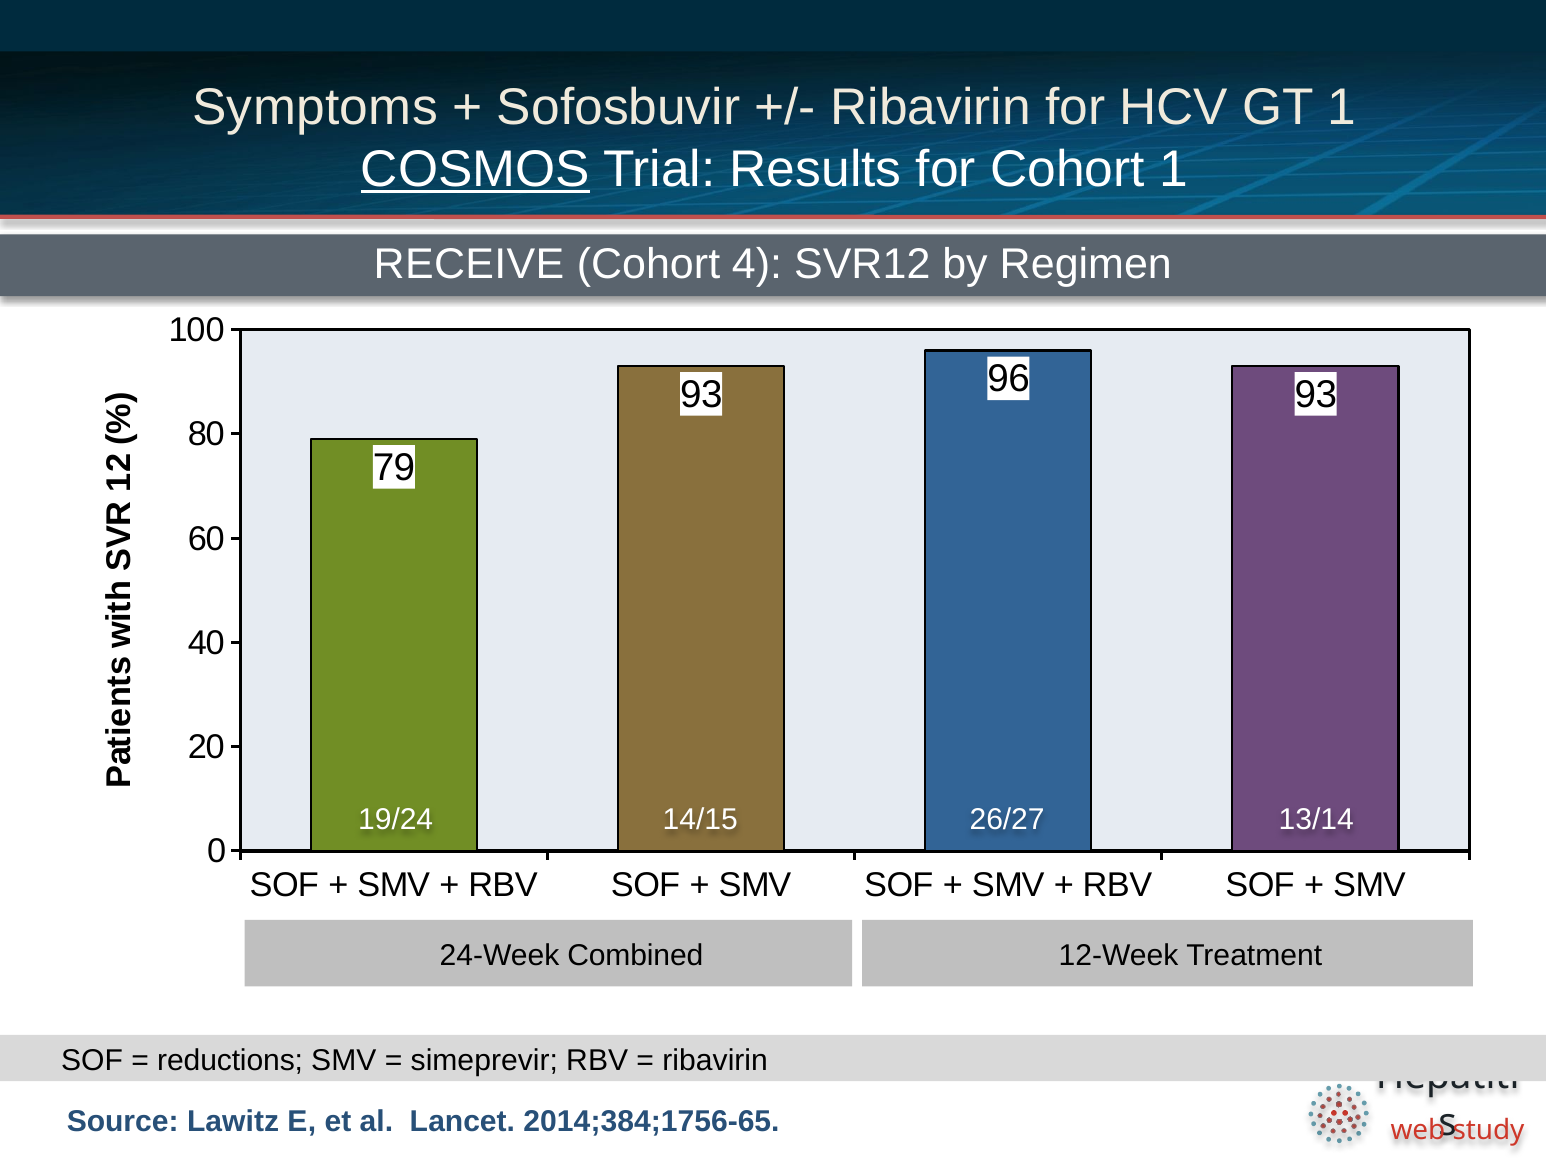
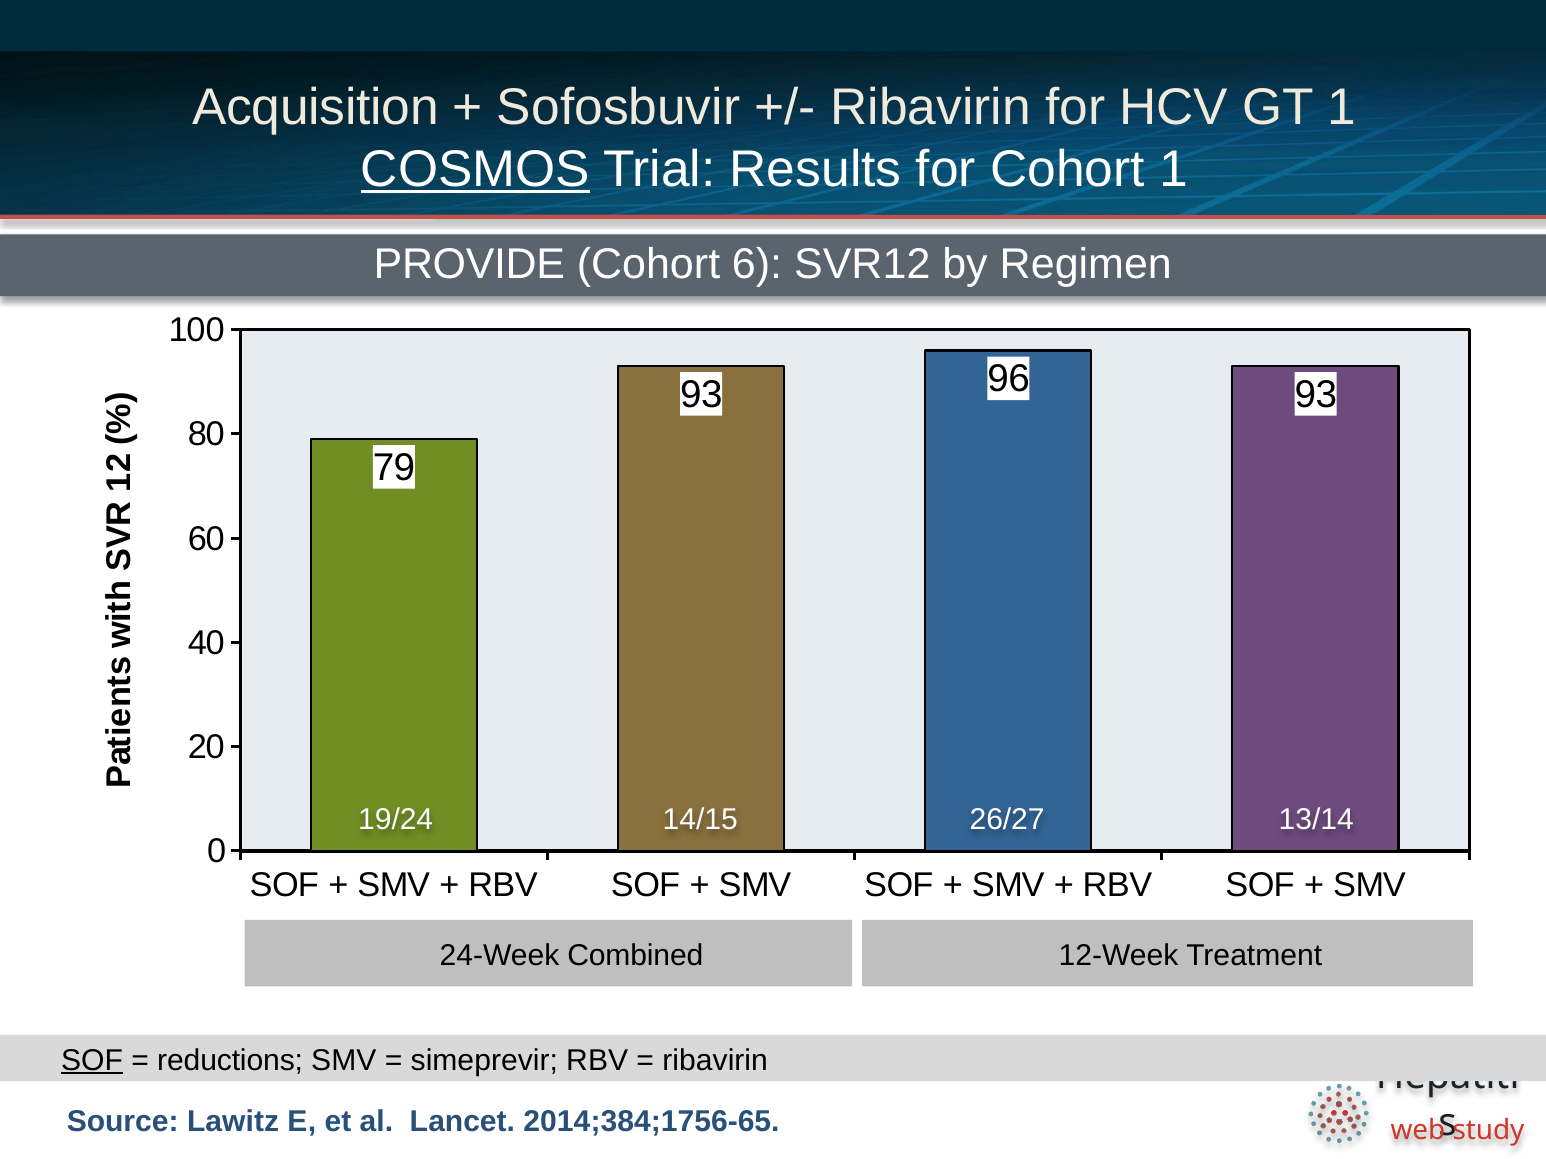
Symptoms: Symptoms -> Acquisition
RECEIVE: RECEIVE -> PROVIDE
4: 4 -> 6
SOF at (92, 1061) underline: none -> present
